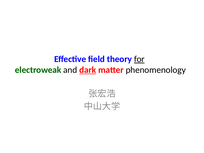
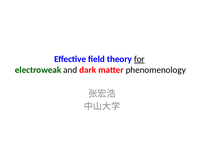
dark underline: present -> none
